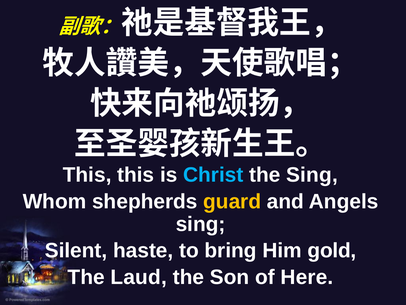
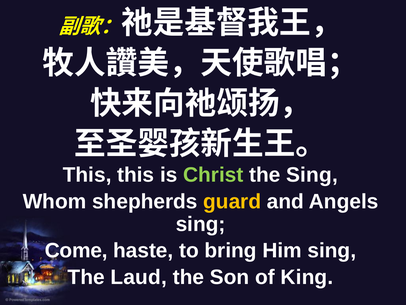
Christ colour: light blue -> light green
Silent: Silent -> Come
Him gold: gold -> sing
Here: Here -> King
